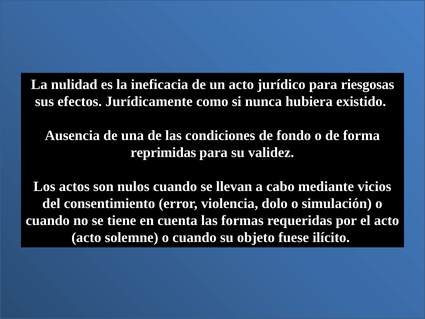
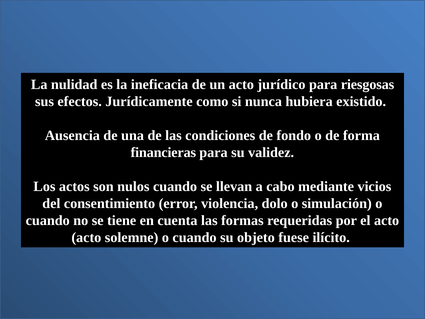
reprimidas: reprimidas -> financieras
